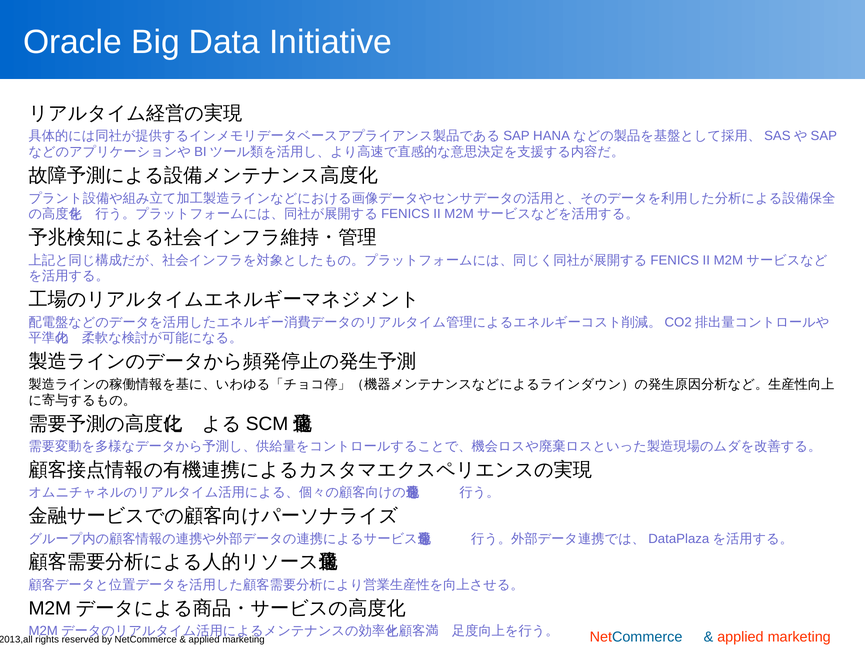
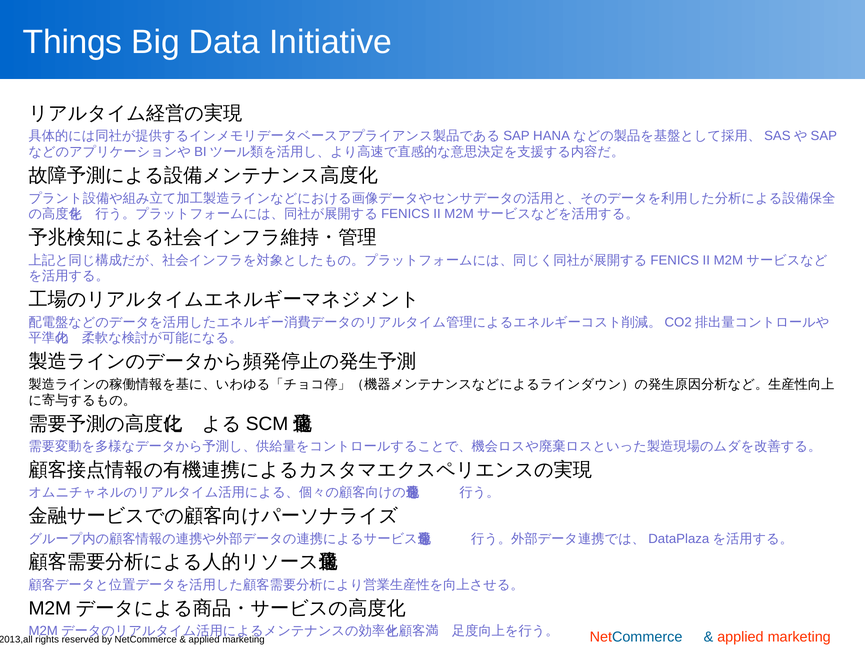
Oracle: Oracle -> Things
